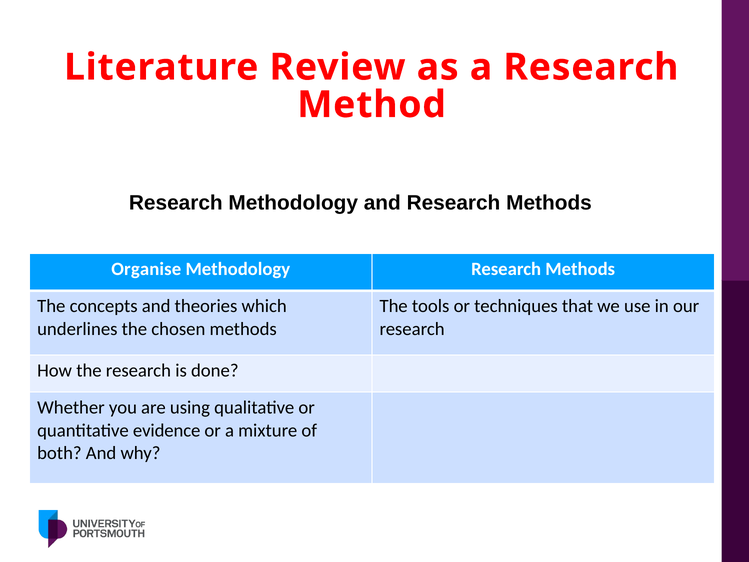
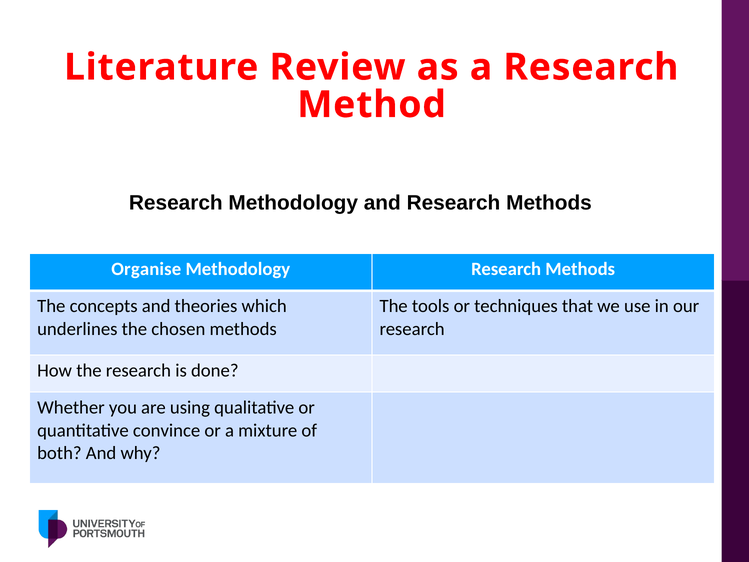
evidence: evidence -> convince
